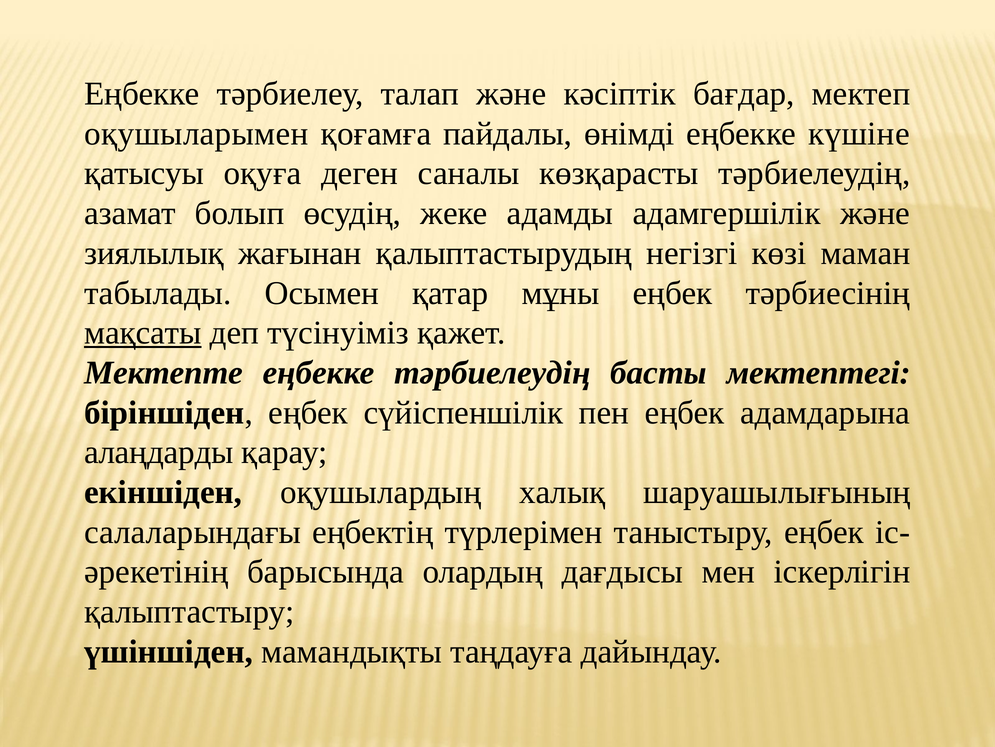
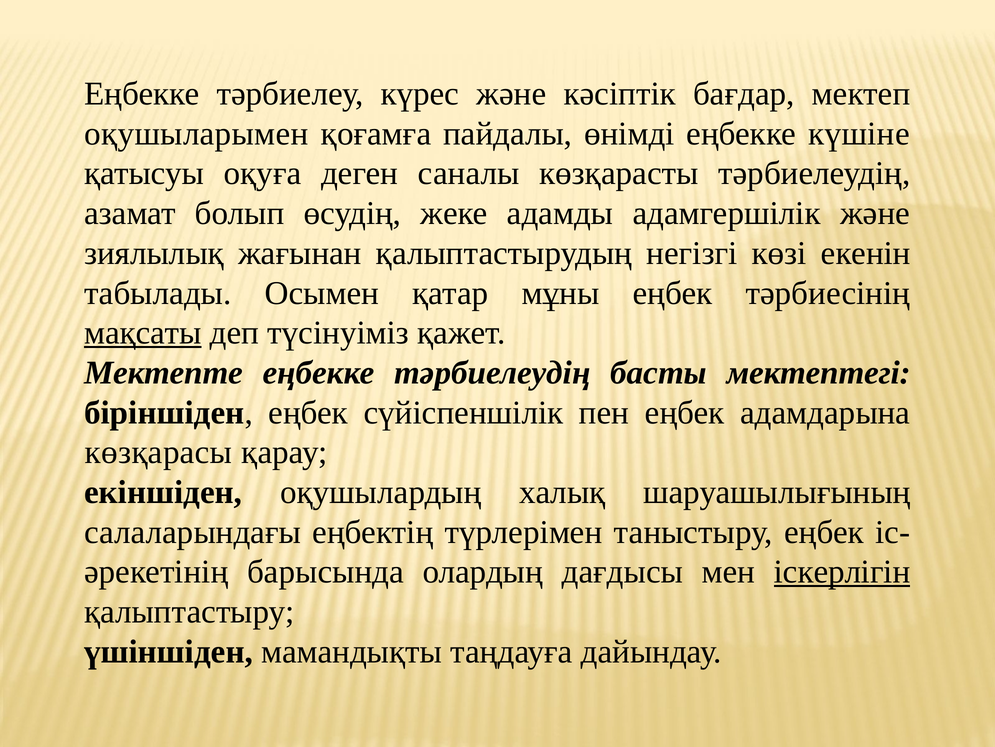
талап: талап -> күрес
маман: маман -> екенін
алаңдарды: алаңдарды -> көзқарасы
іскерлігін underline: none -> present
